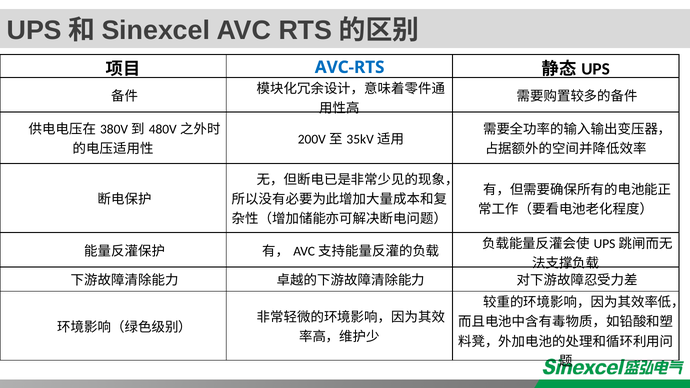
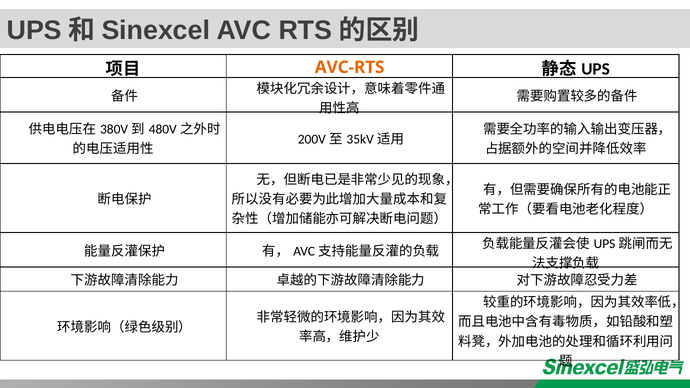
AVC-RTS colour: blue -> orange
